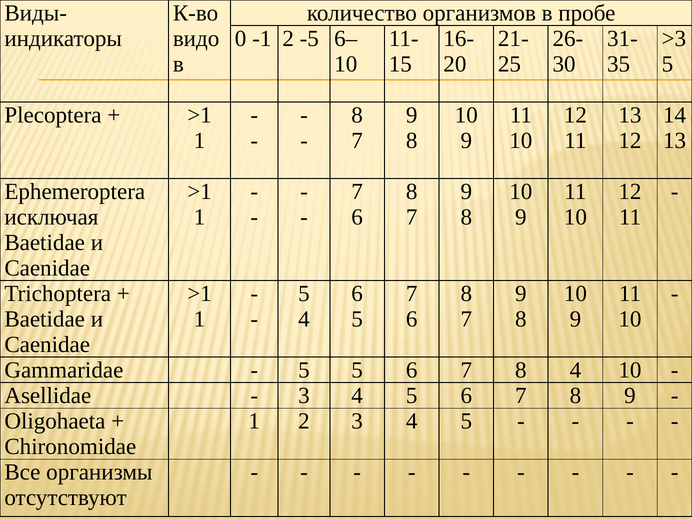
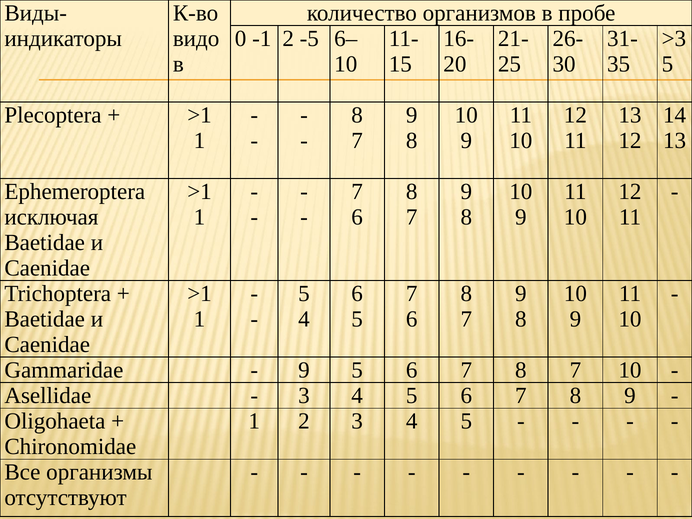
5 at (304, 370): 5 -> 9
7 8 4: 4 -> 7
